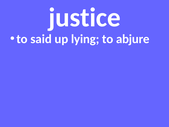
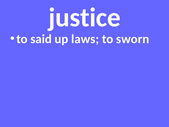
lying: lying -> laws
abjure: abjure -> sworn
